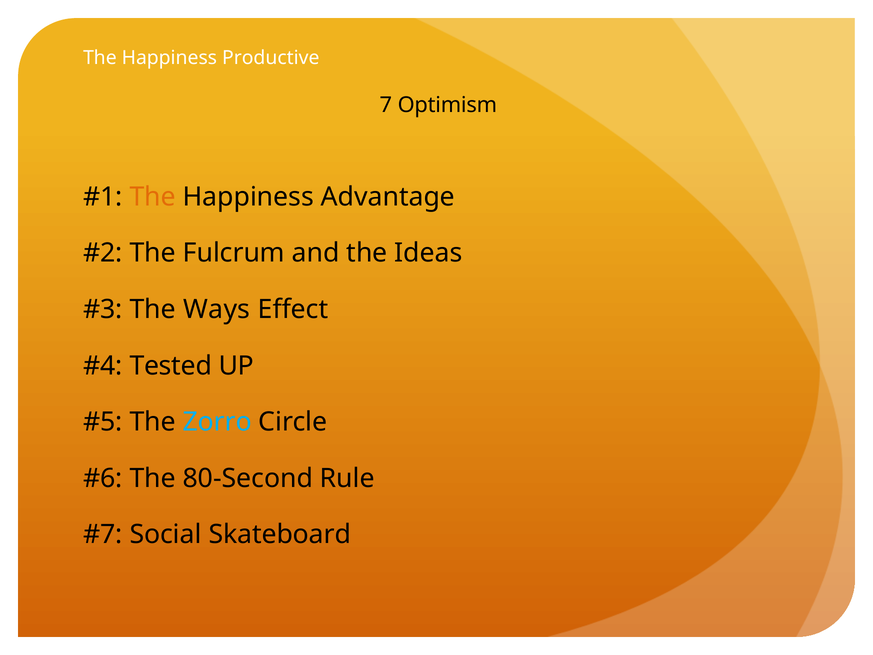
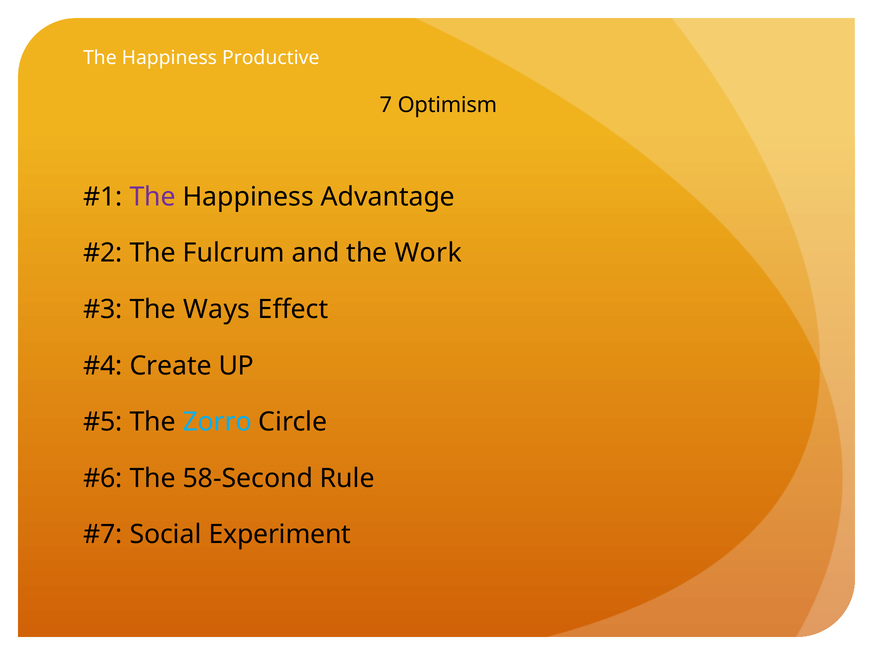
The at (153, 197) colour: orange -> purple
Ideas: Ideas -> Work
Tested: Tested -> Create
80-Second: 80-Second -> 58-Second
Skateboard: Skateboard -> Experiment
